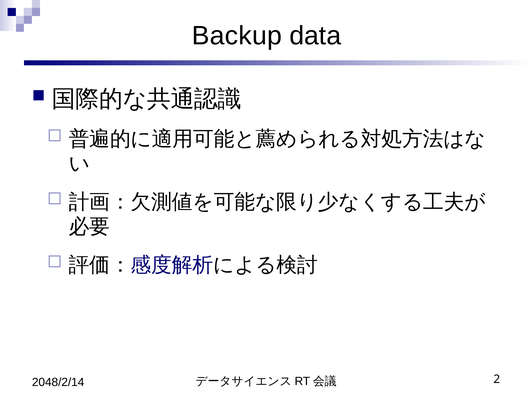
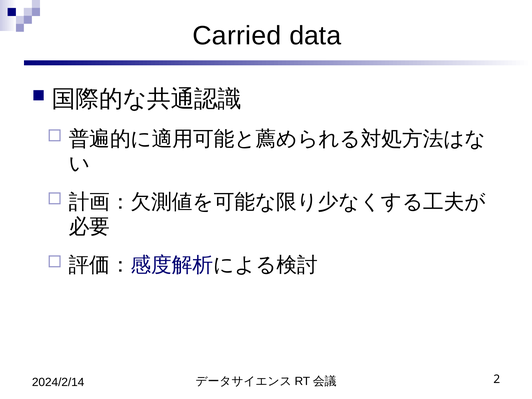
Backup: Backup -> Carried
2048/2/14: 2048/2/14 -> 2024/2/14
